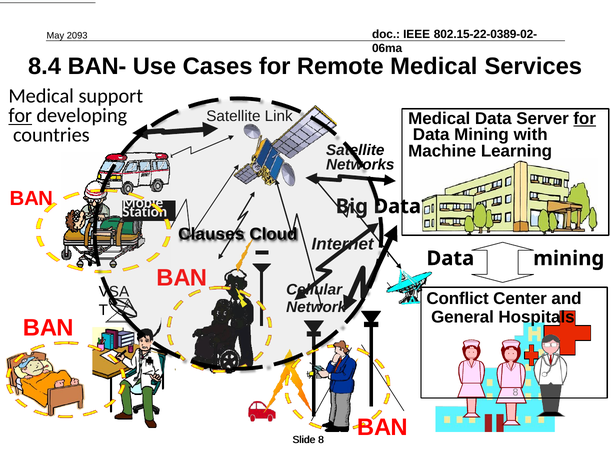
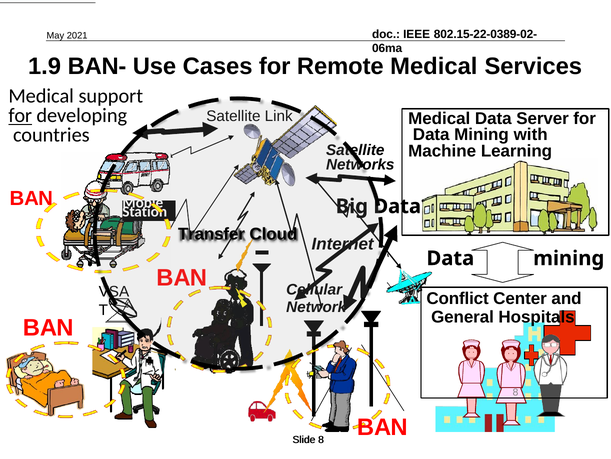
2093: 2093 -> 2021
8.4: 8.4 -> 1.9
for at (585, 118) underline: present -> none
Clauses: Clauses -> Transfer
